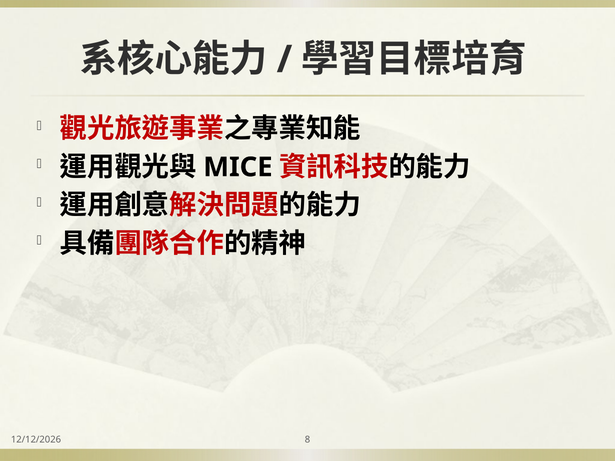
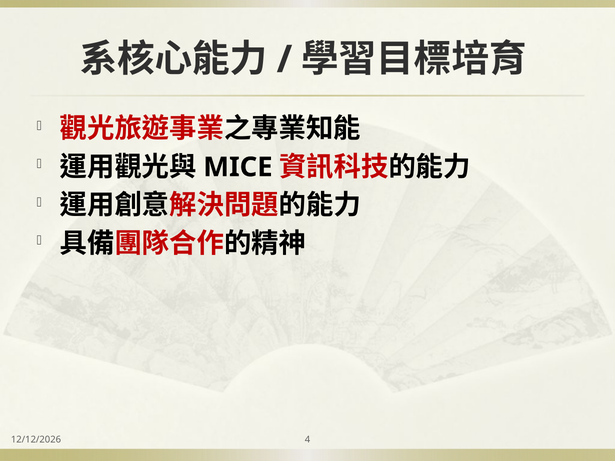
8: 8 -> 4
